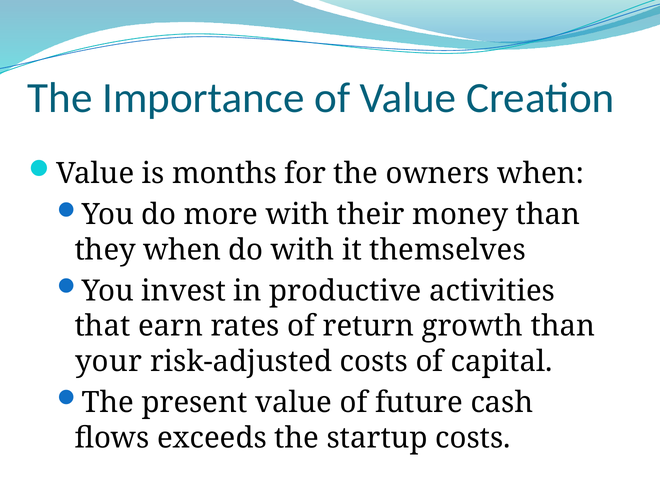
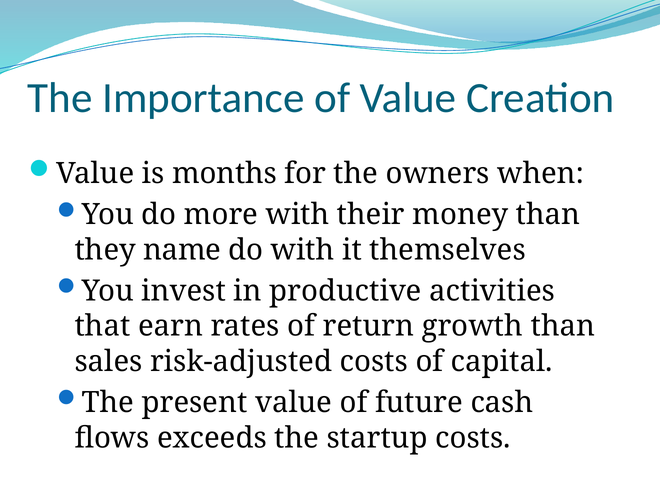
they when: when -> name
your: your -> sales
